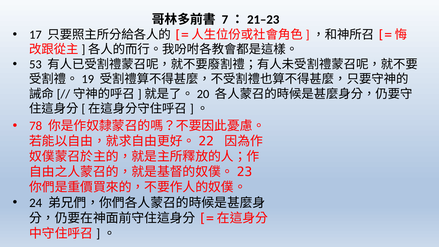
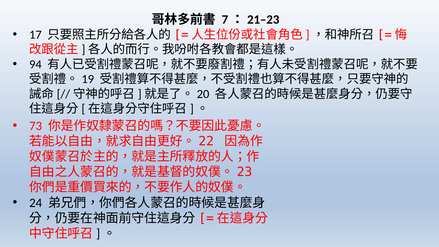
53: 53 -> 94
78: 78 -> 73
